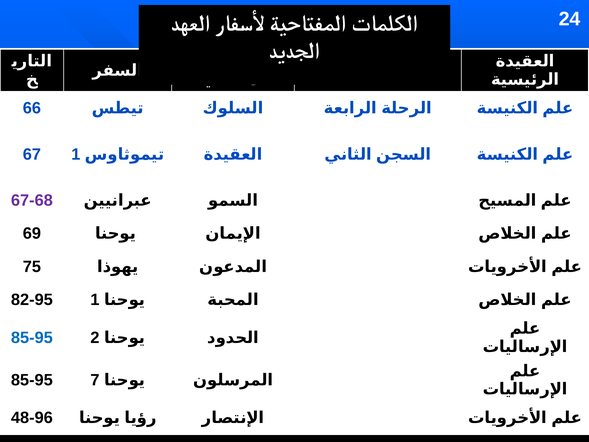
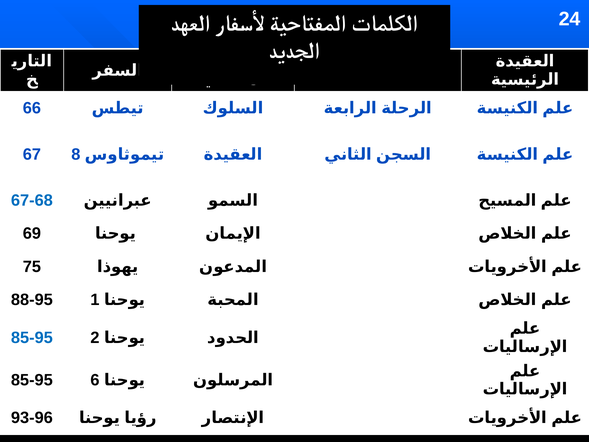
67 1: 1 -> 8
67-68 colour: purple -> blue
82-95: 82-95 -> 88-95
7: 7 -> 6
48-96: 48-96 -> 93-96
